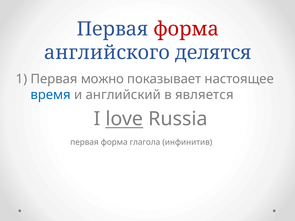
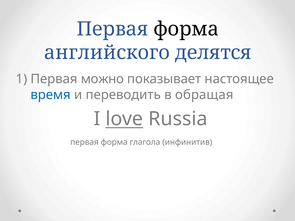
форма at (186, 29) colour: red -> black
английский: английский -> переводить
является: является -> обращая
